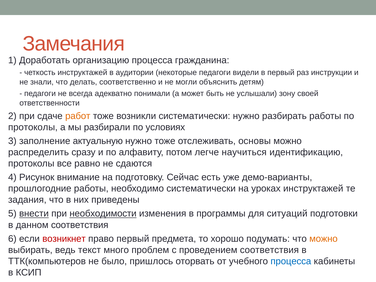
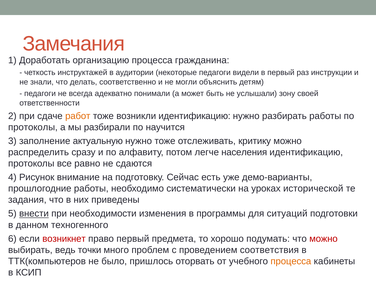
возникли систематически: систематически -> идентификацию
условиях: условиях -> научится
основы: основы -> критику
научиться: научиться -> населения
уроках инструктажей: инструктажей -> исторической
необходимости underline: present -> none
данном соответствия: соответствия -> техногенного
можно at (324, 239) colour: orange -> red
текст: текст -> точки
процесса at (291, 261) colour: blue -> orange
